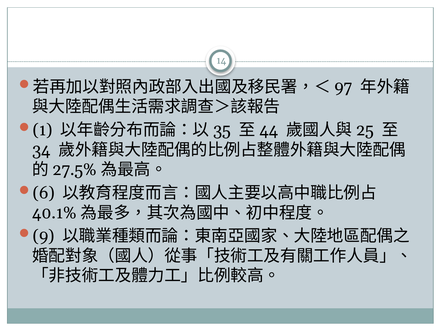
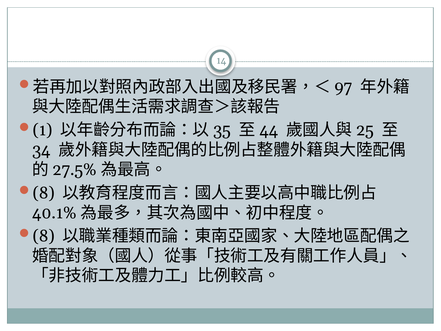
6 at (44, 193): 6 -> 8
9 at (44, 236): 9 -> 8
